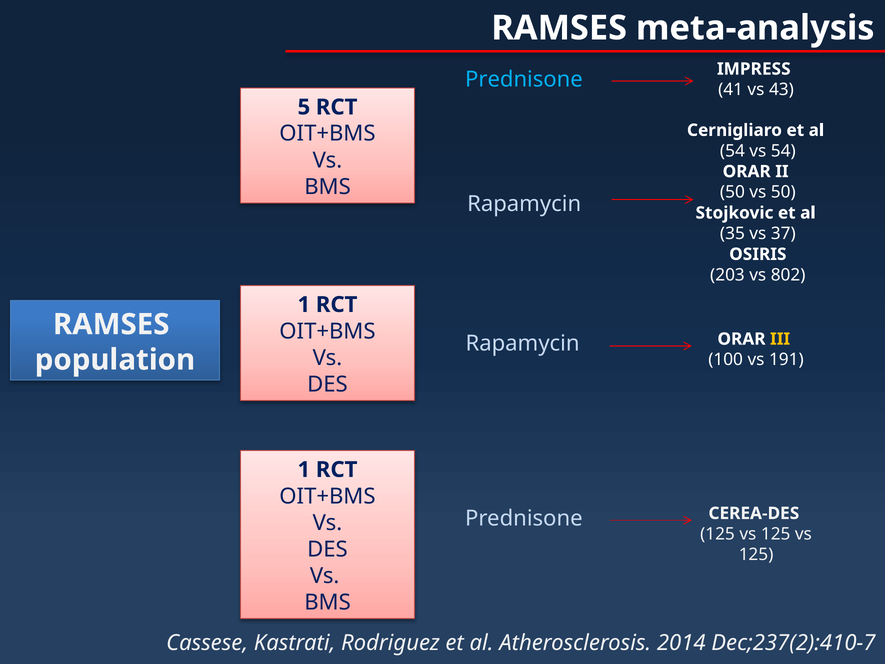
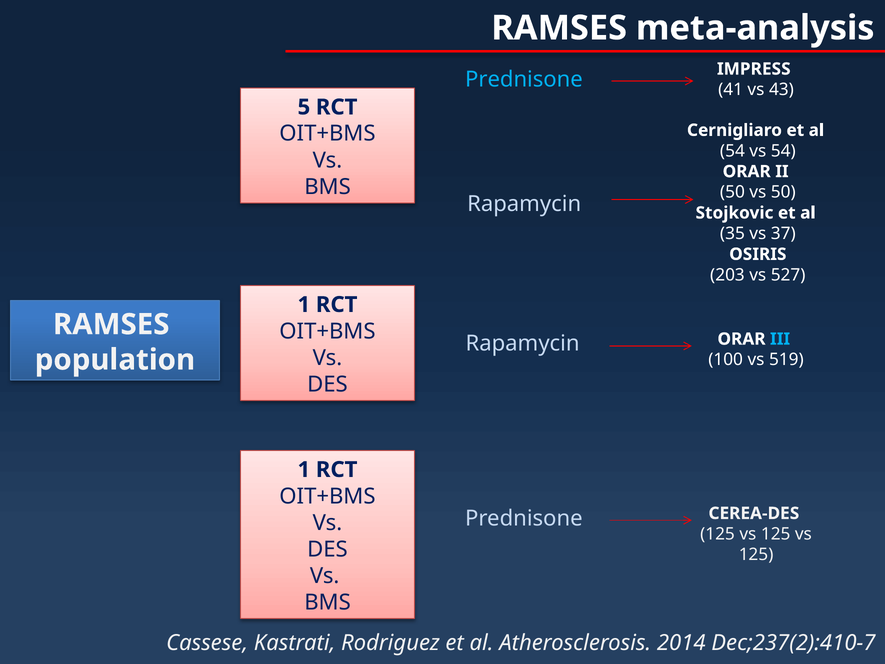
802: 802 -> 527
III colour: yellow -> light blue
191: 191 -> 519
